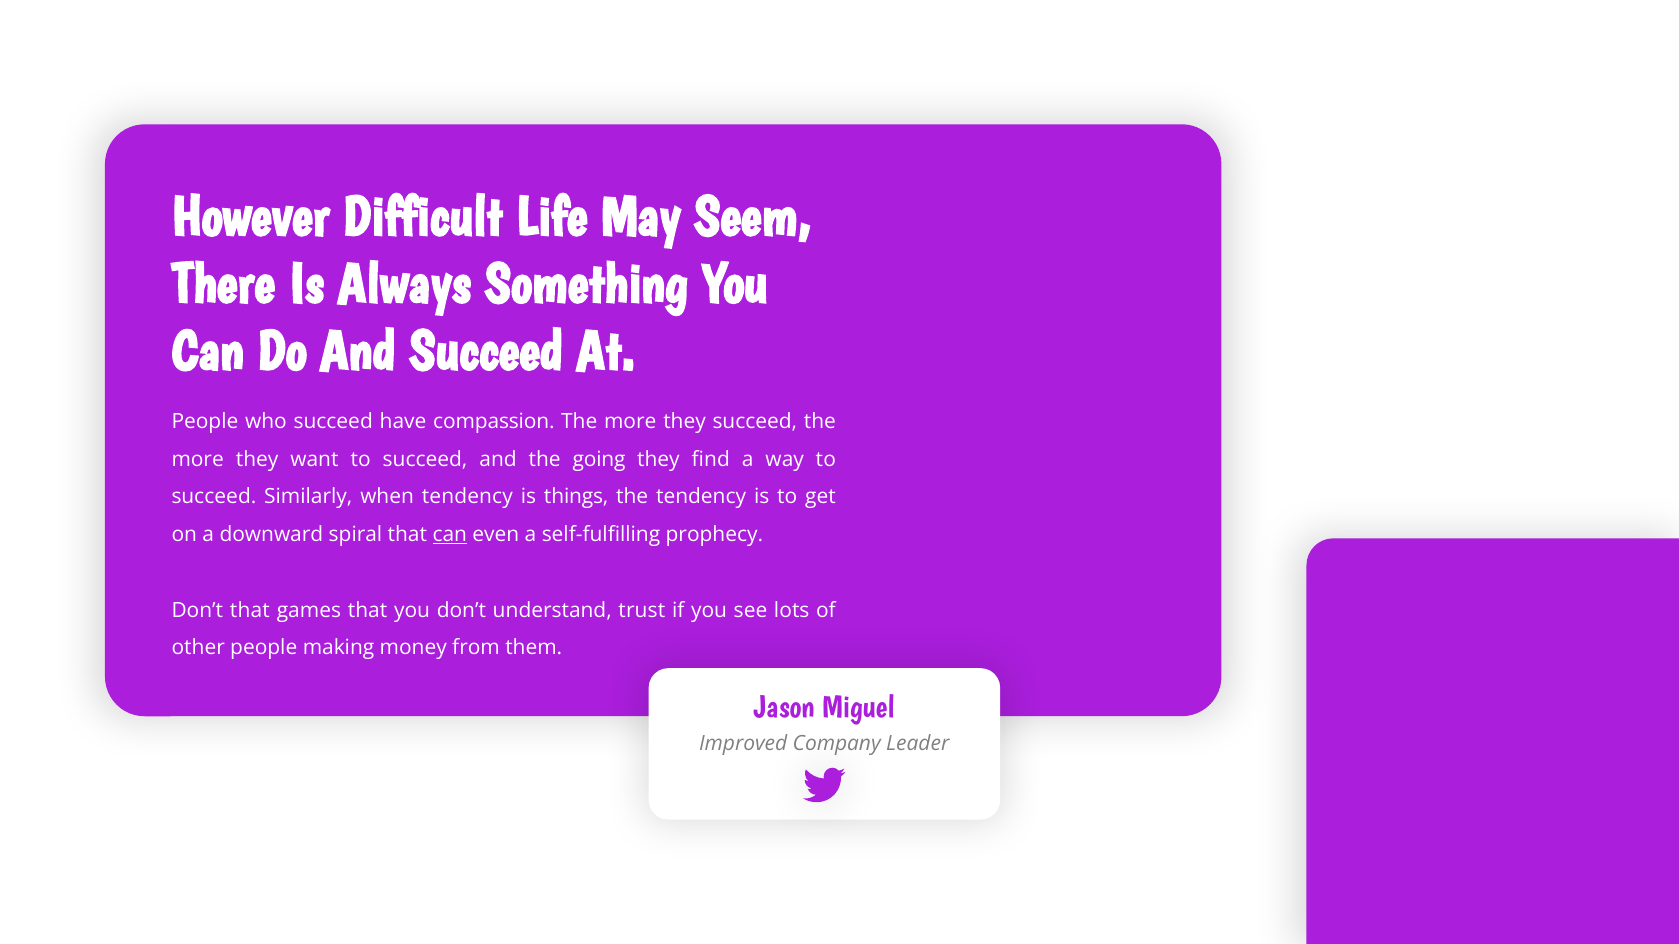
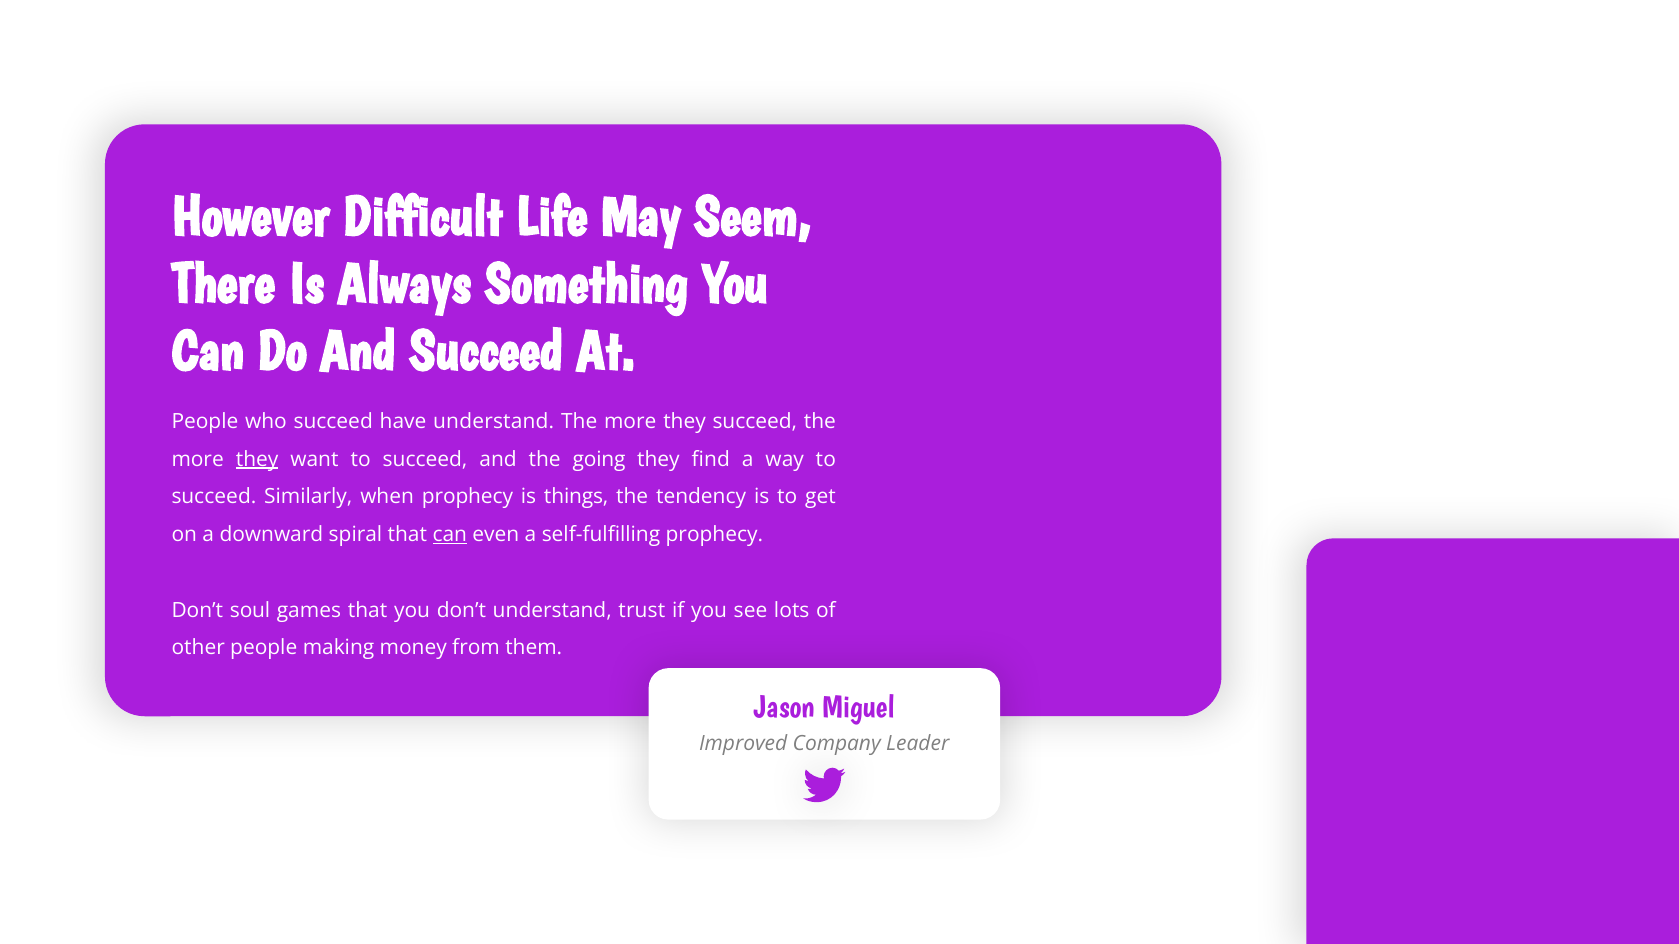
have compassion: compassion -> understand
they at (257, 459) underline: none -> present
when tendency: tendency -> prophecy
Don’t that: that -> soul
